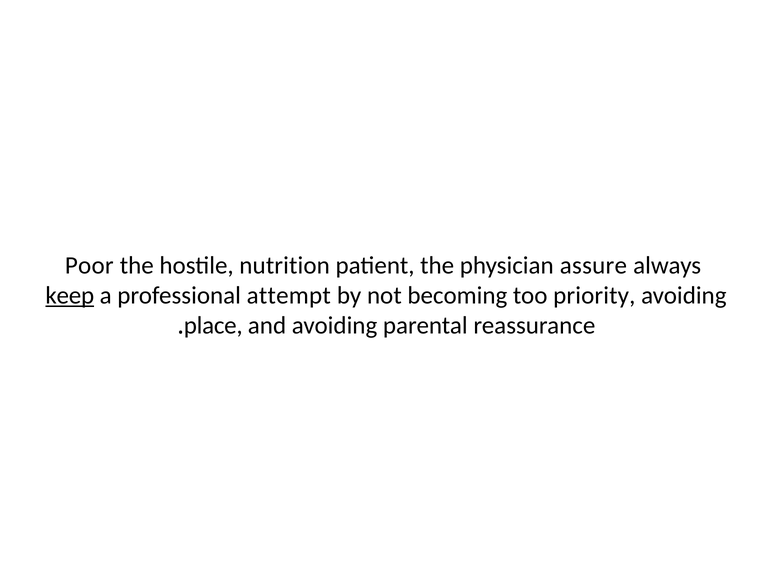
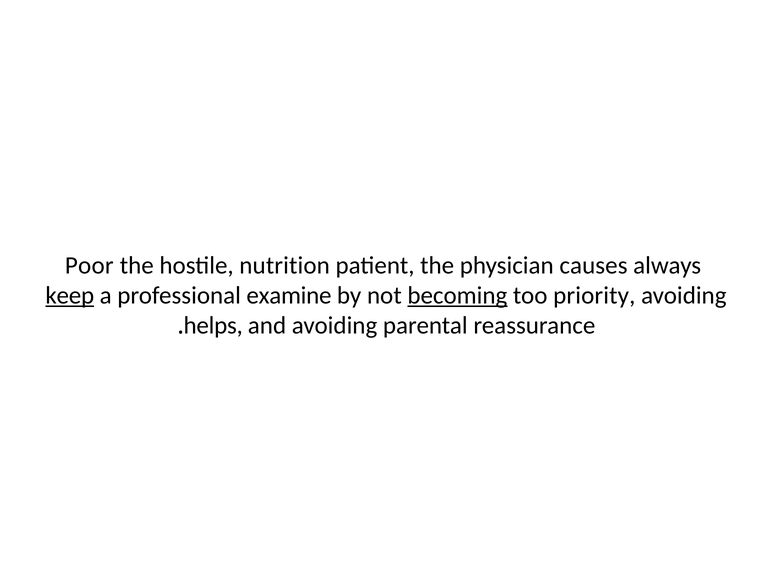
assure: assure -> causes
attempt: attempt -> examine
becoming underline: none -> present
place: place -> helps
